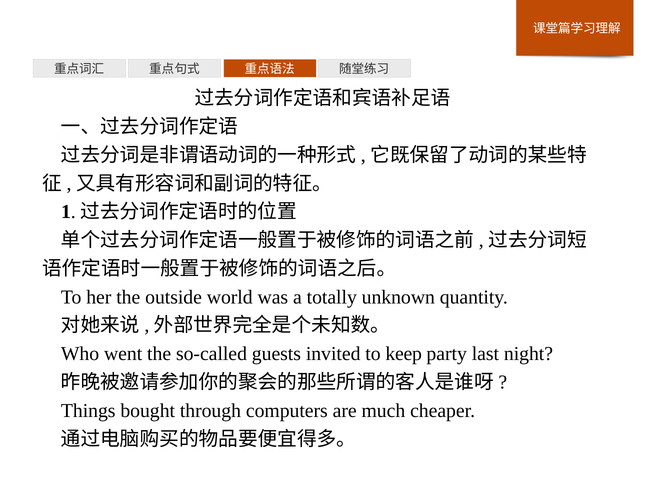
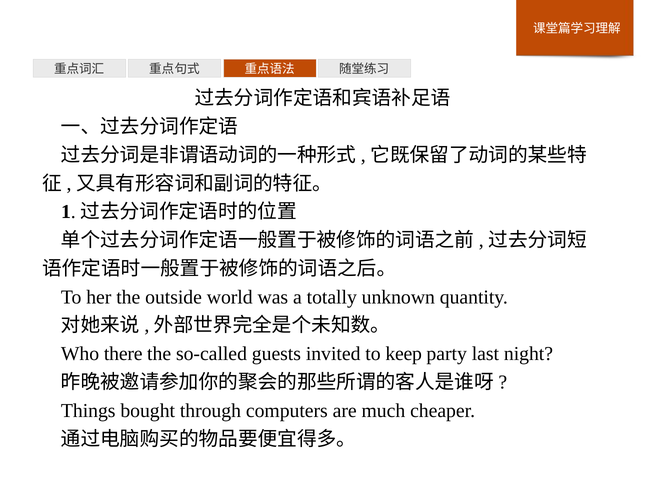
went: went -> there
